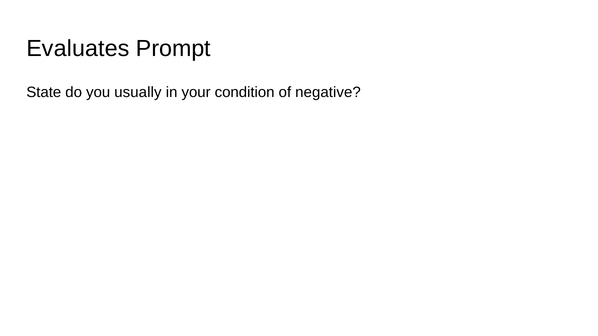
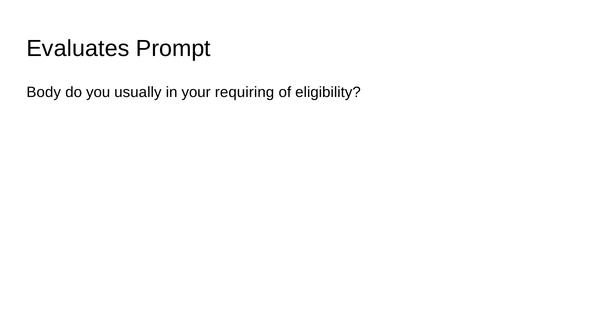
State: State -> Body
condition: condition -> requiring
negative: negative -> eligibility
